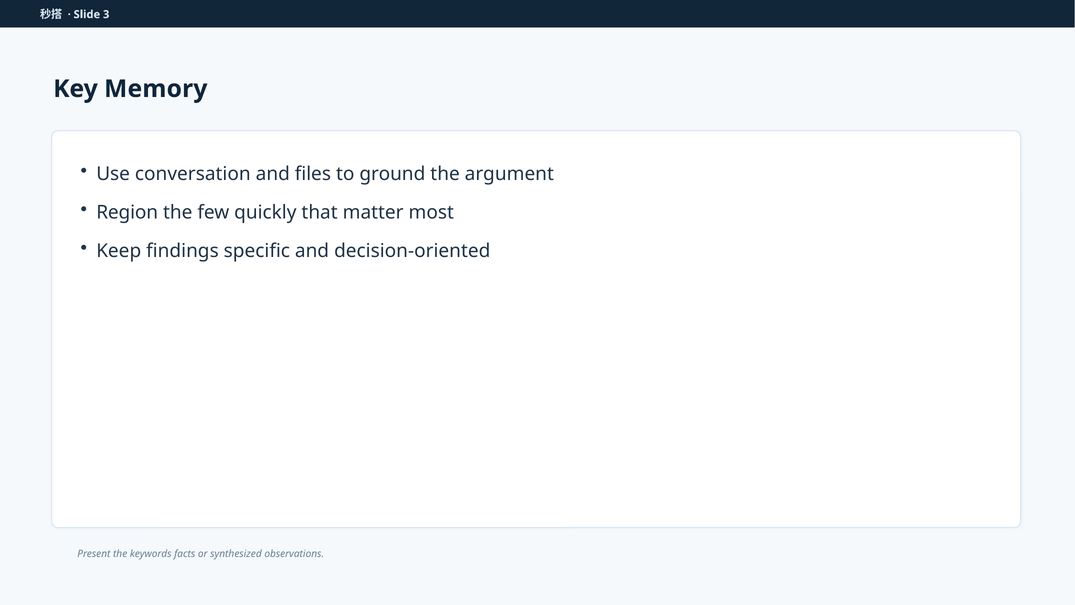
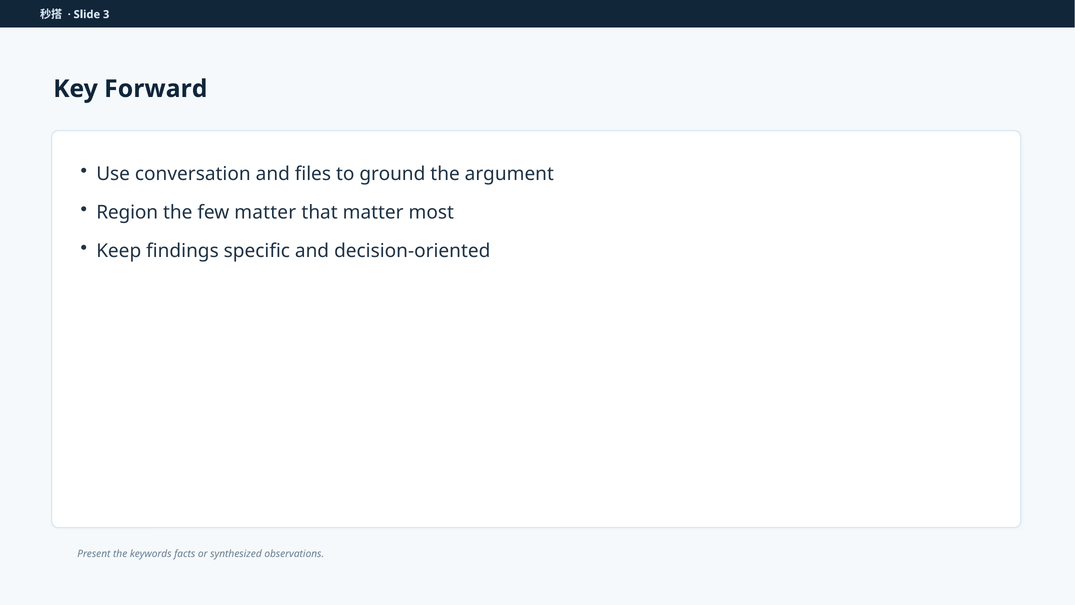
Memory: Memory -> Forward
few quickly: quickly -> matter
